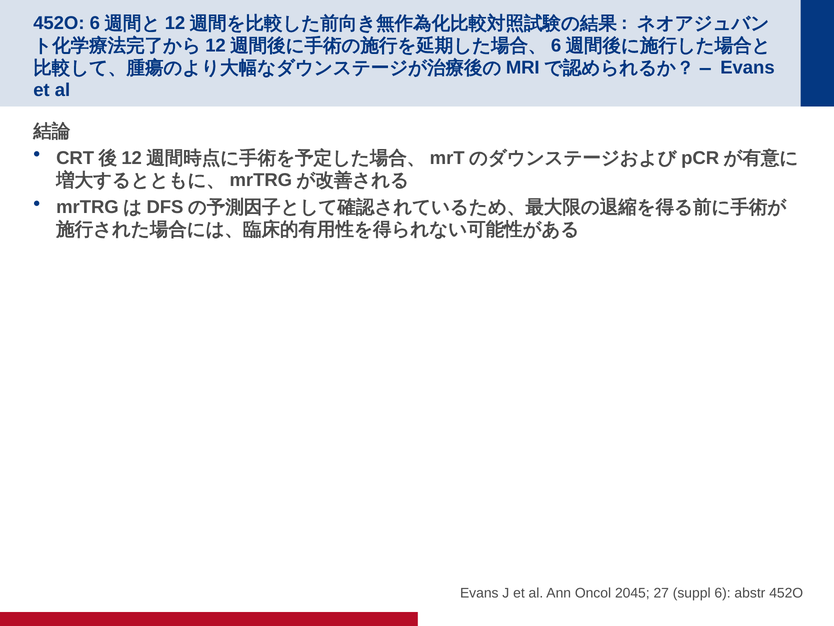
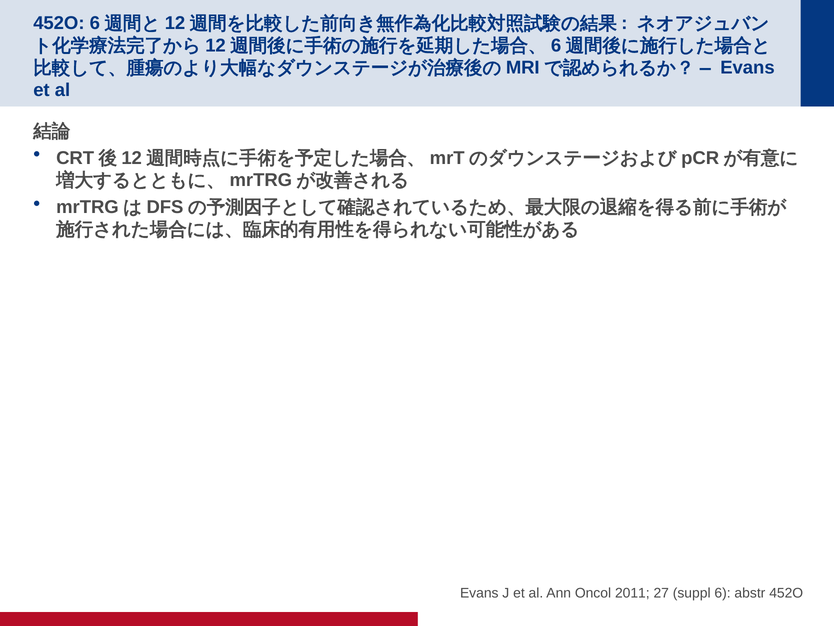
2045: 2045 -> 2011
